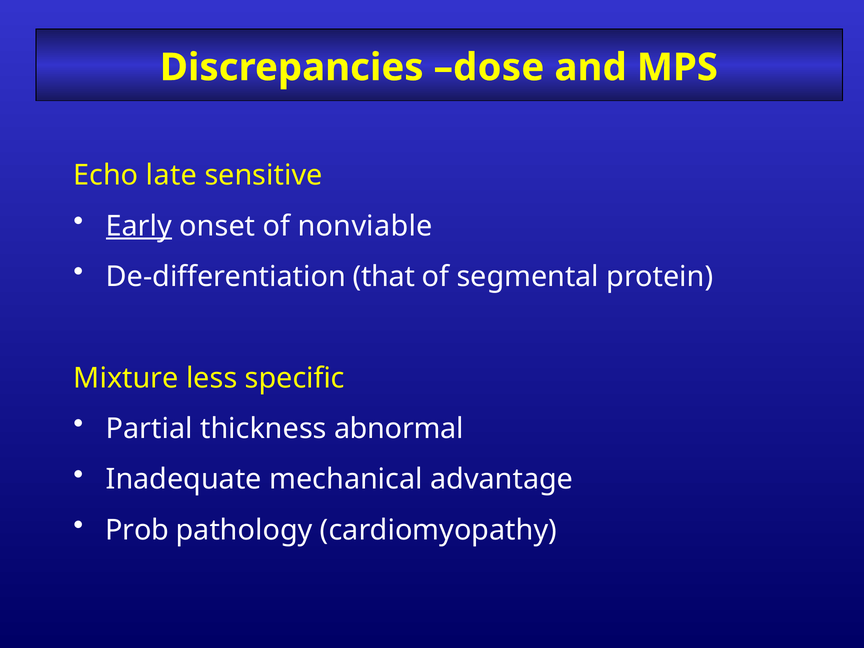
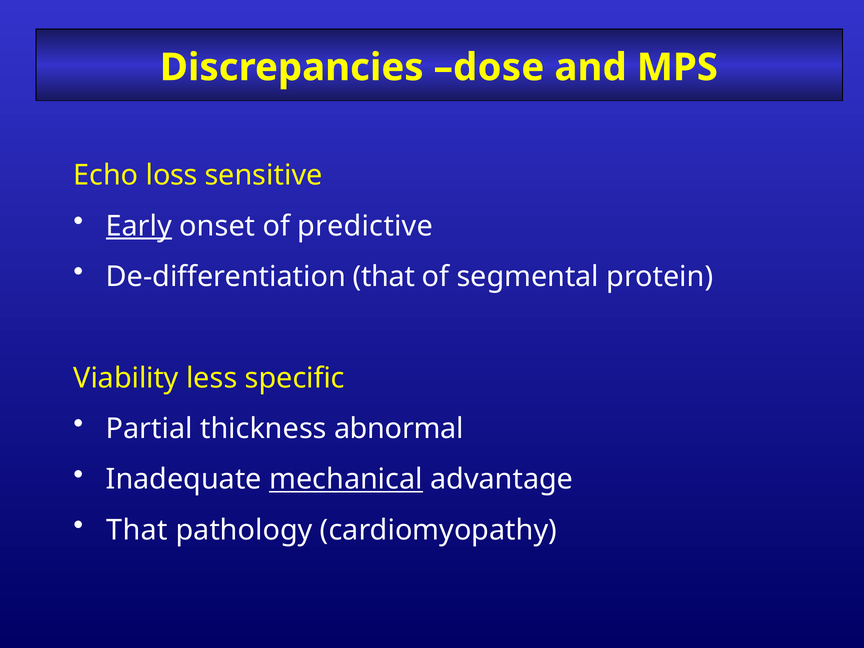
late: late -> loss
nonviable: nonviable -> predictive
Mixture: Mixture -> Viability
mechanical underline: none -> present
Prob at (137, 530): Prob -> That
